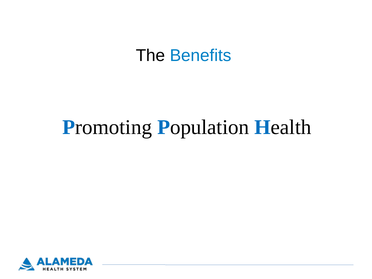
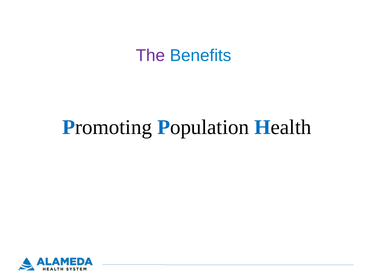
The colour: black -> purple
